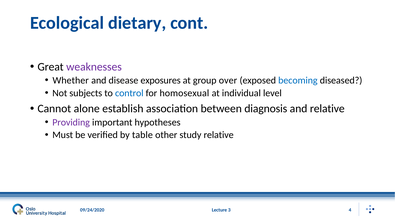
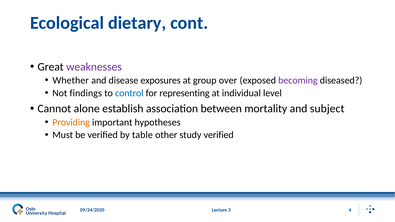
becoming colour: blue -> purple
subjects: subjects -> findings
homosexual: homosexual -> representing
diagnosis: diagnosis -> mortality
and relative: relative -> subject
Providing colour: purple -> orange
study relative: relative -> verified
